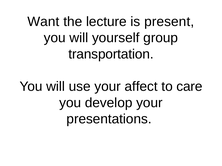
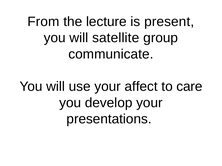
Want: Want -> From
yourself: yourself -> satellite
transportation: transportation -> communicate
